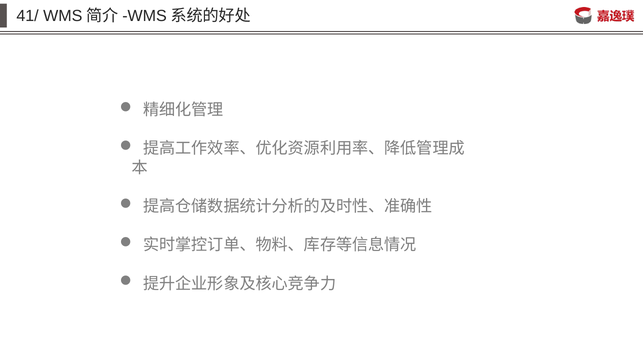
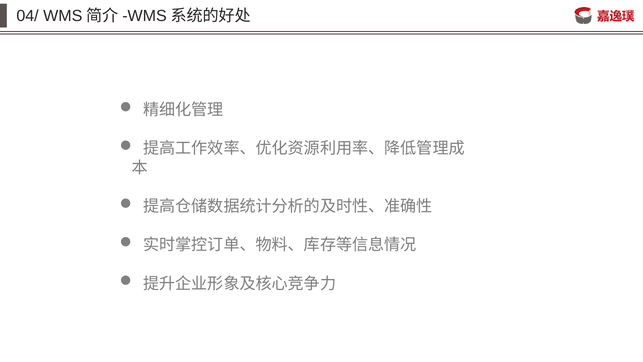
41/: 41/ -> 04/
